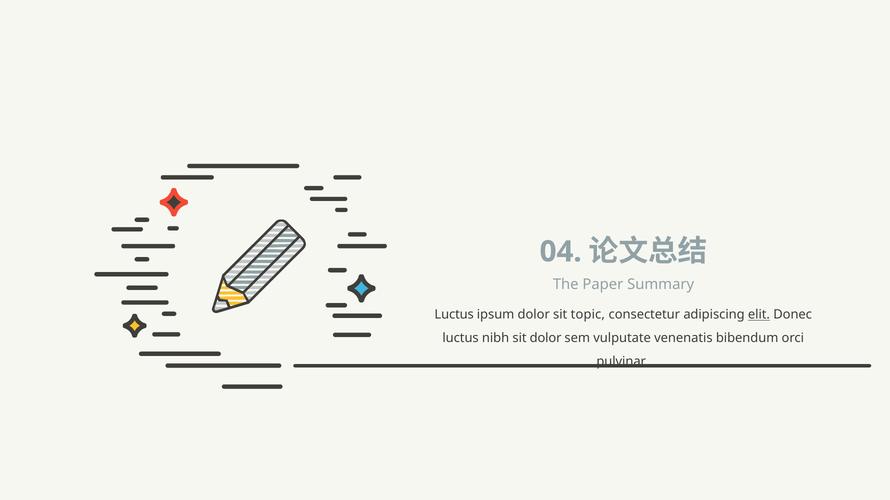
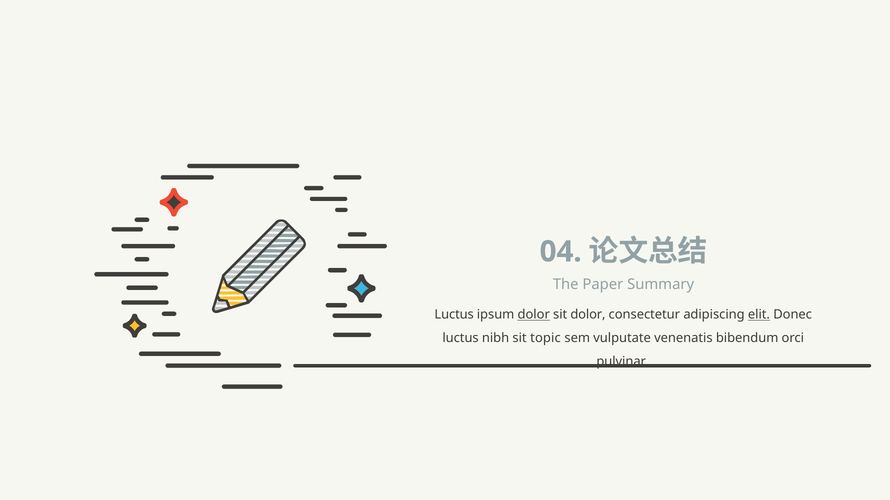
dolor at (534, 315) underline: none -> present
sit topic: topic -> dolor
sit dolor: dolor -> topic
